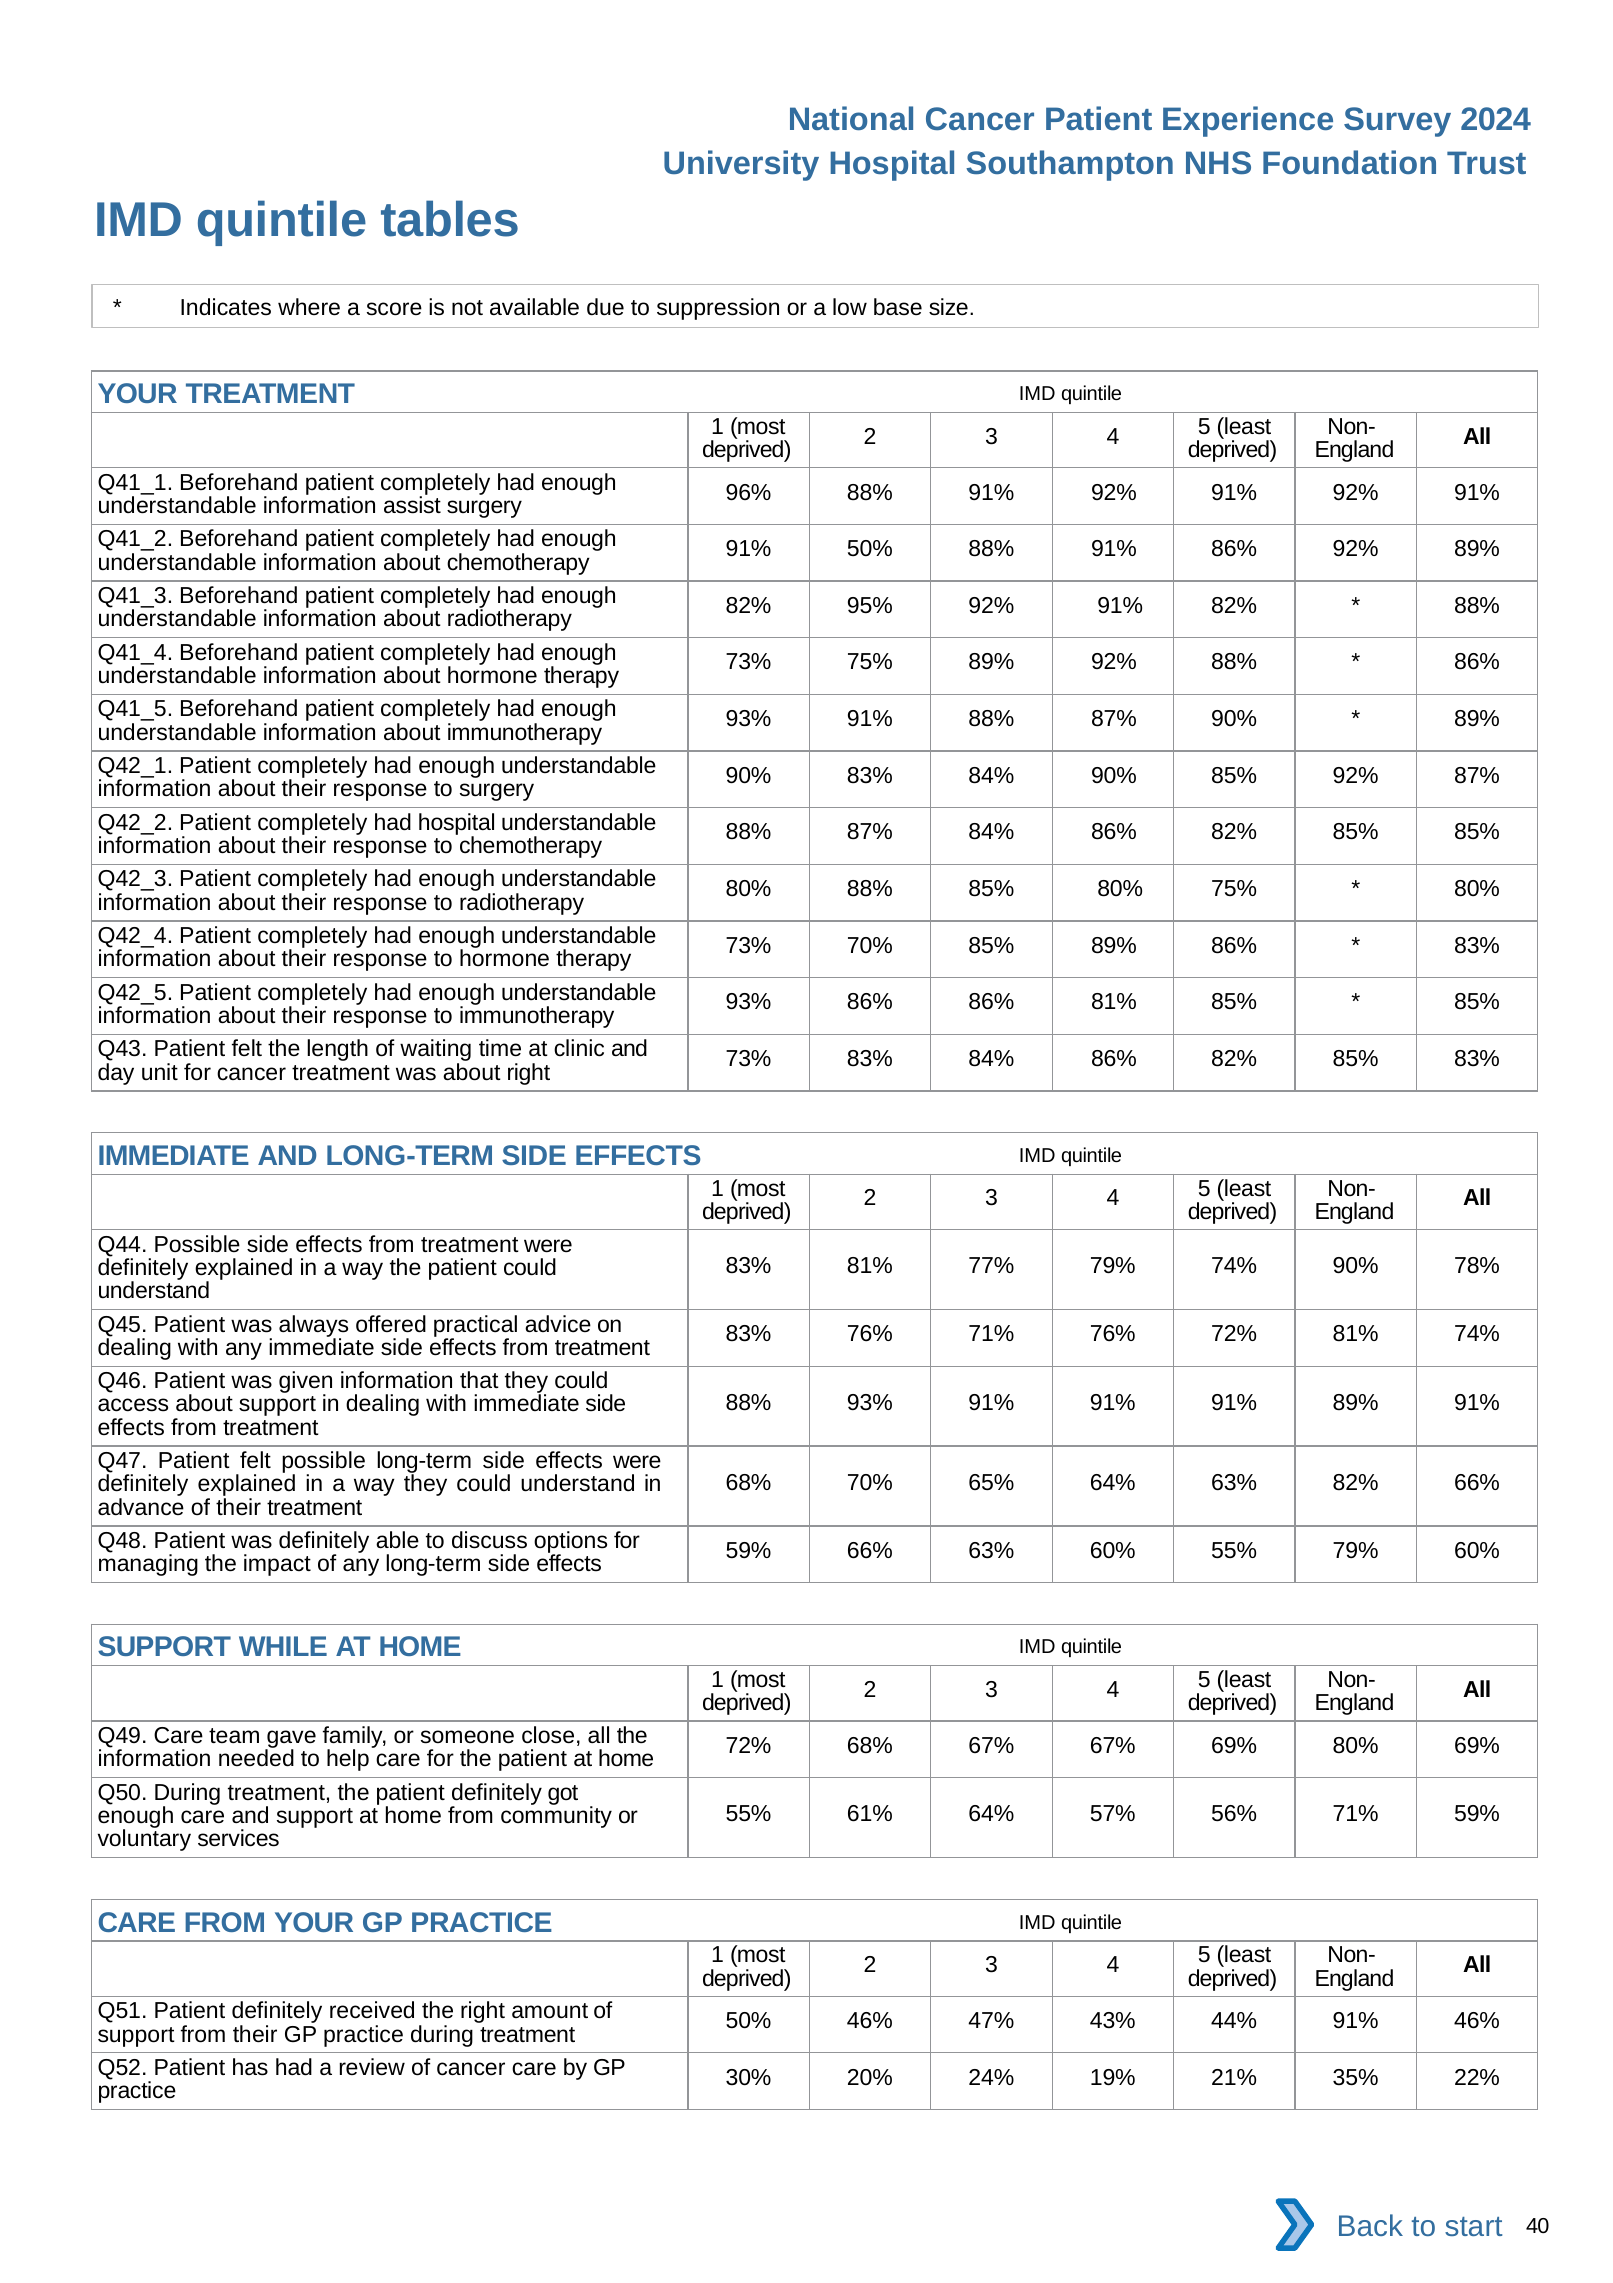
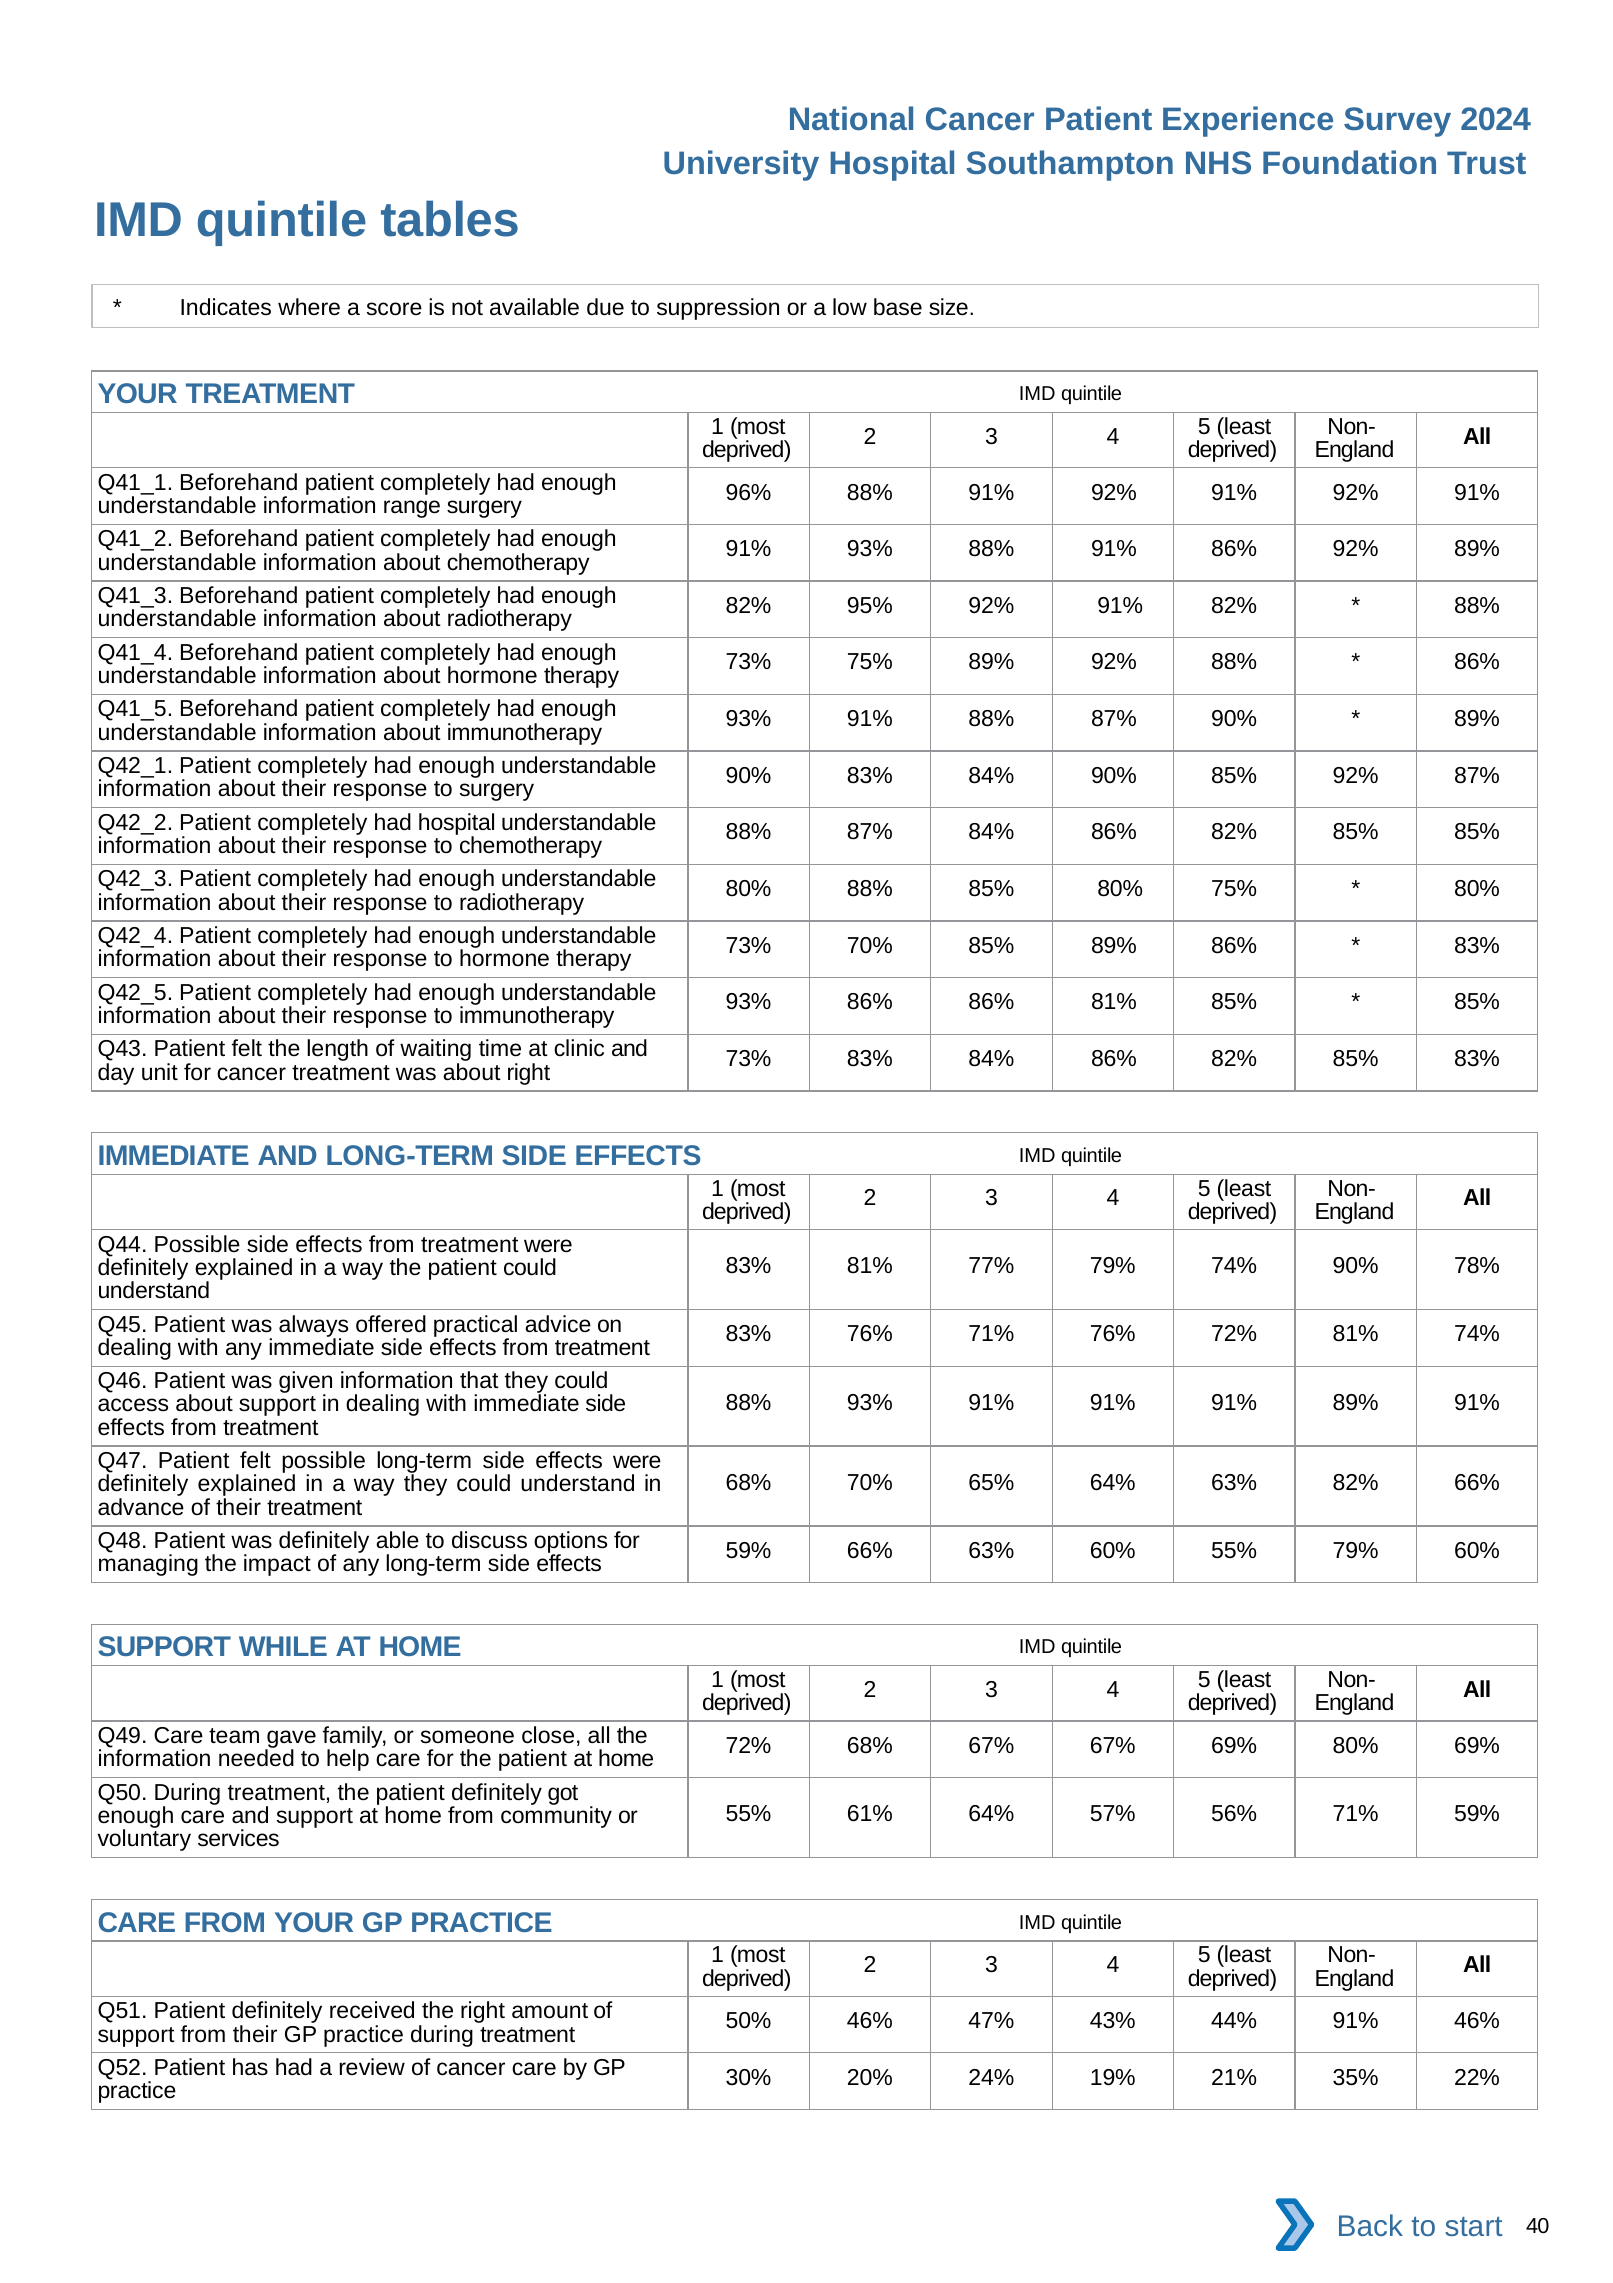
assist: assist -> range
91% 50%: 50% -> 93%
